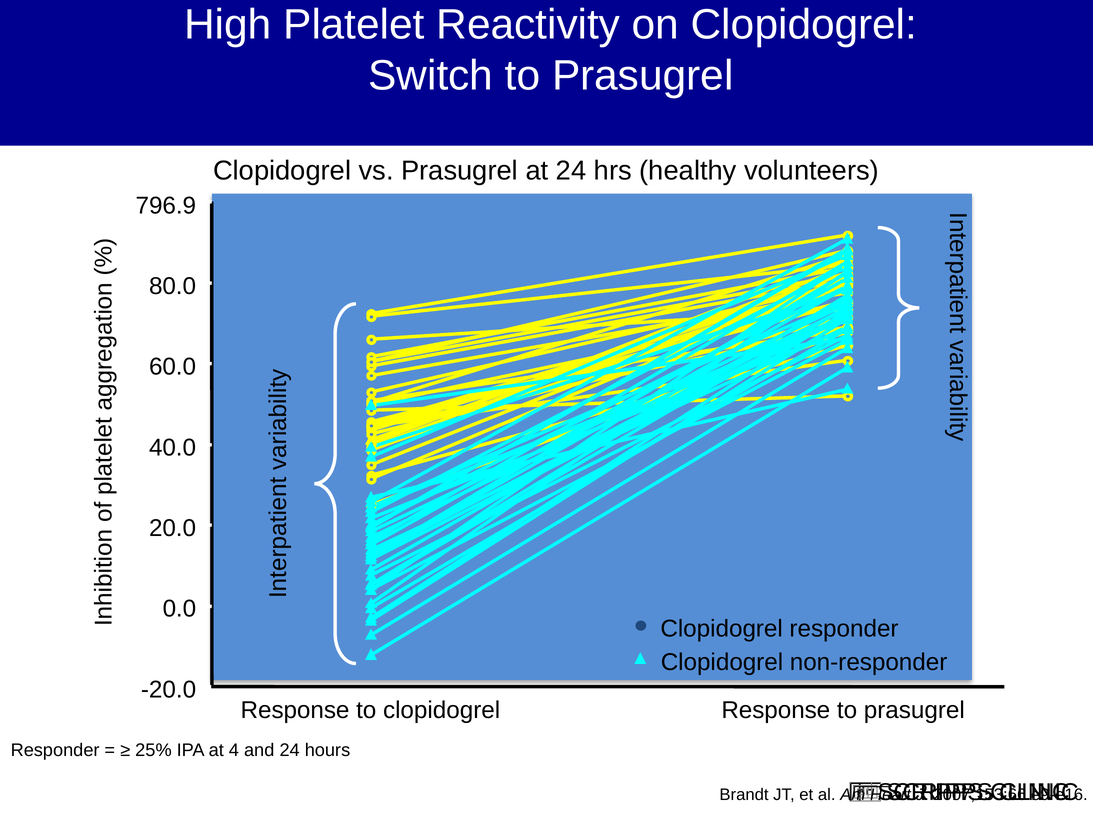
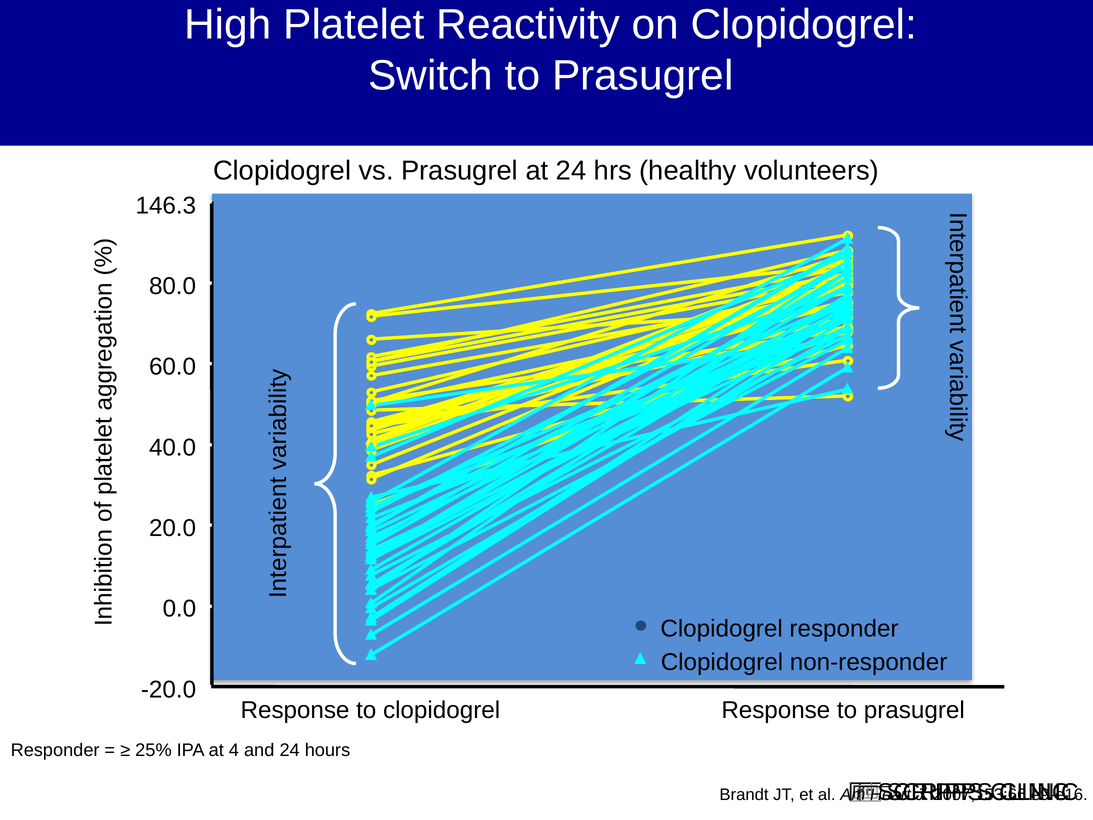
796.9: 796.9 -> 146.3
